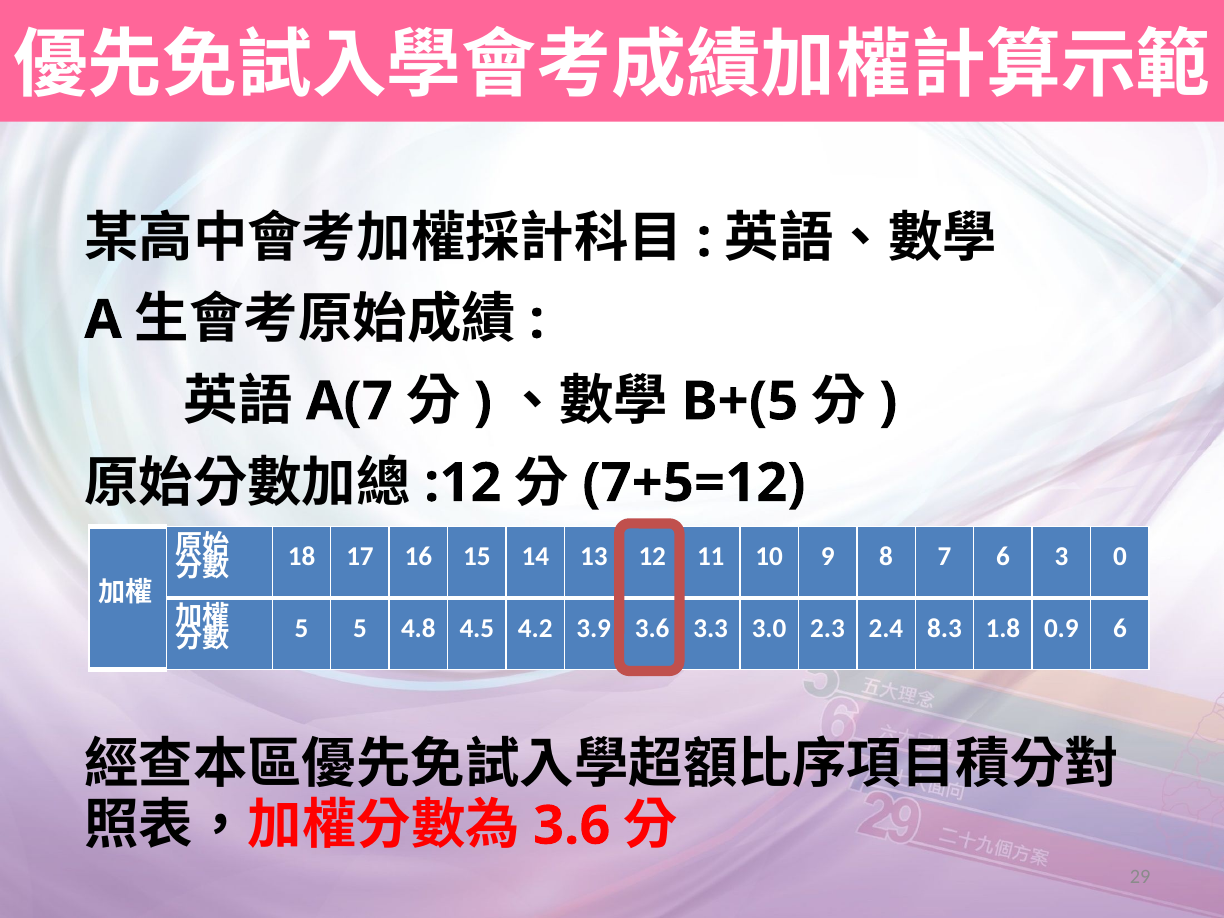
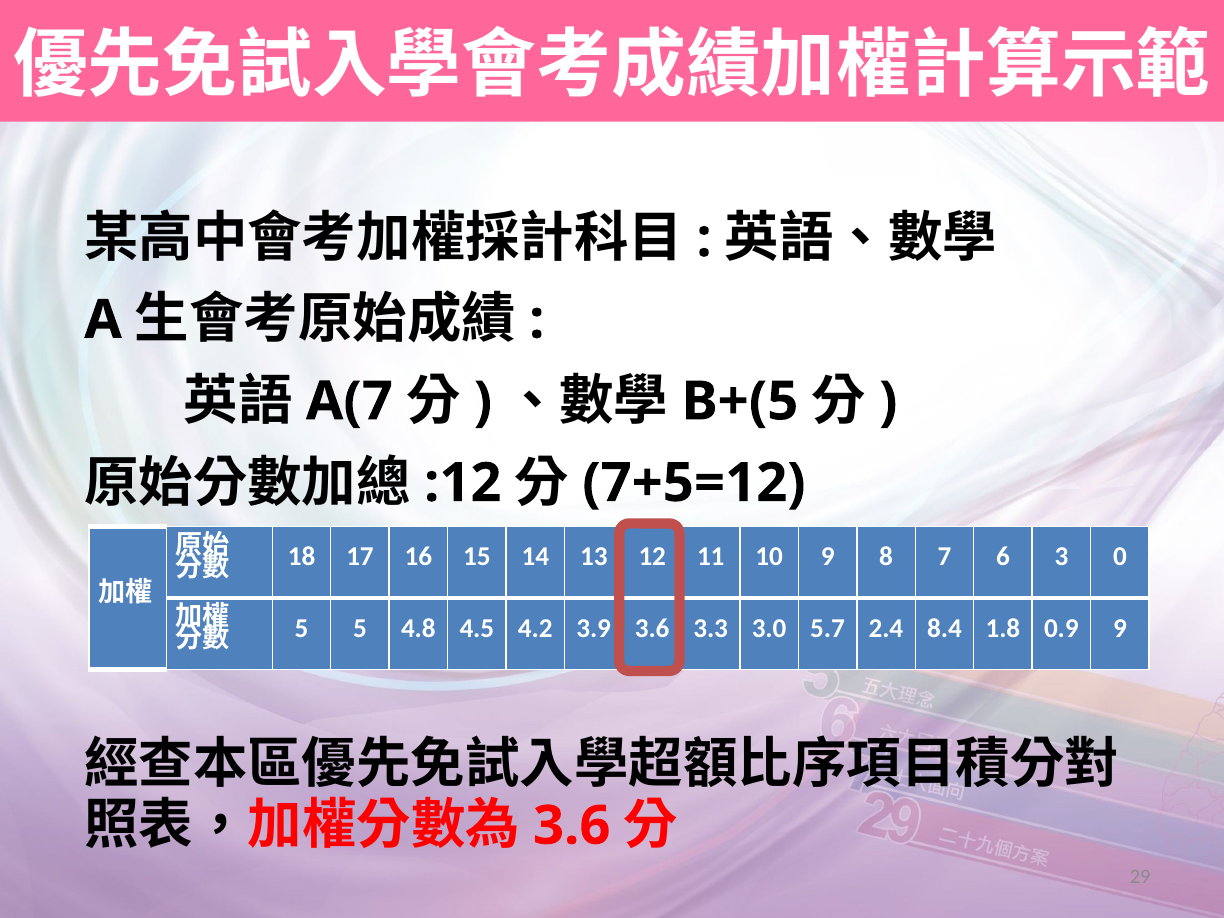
2.3: 2.3 -> 5.7
8.3: 8.3 -> 8.4
0.9 6: 6 -> 9
